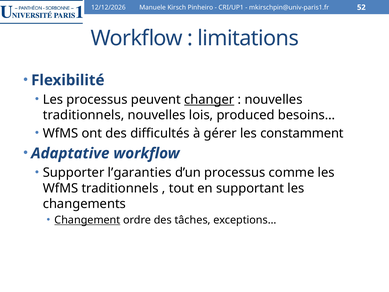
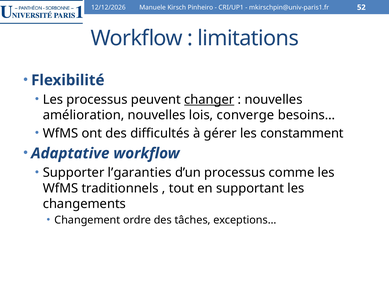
traditionnels at (84, 115): traditionnels -> amélioration
produced: produced -> converge
Changement underline: present -> none
